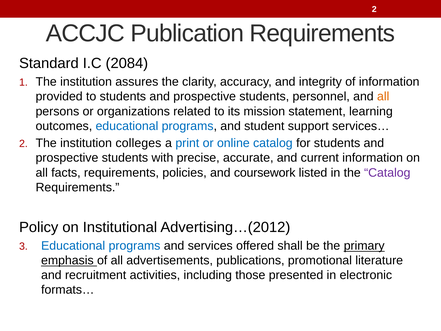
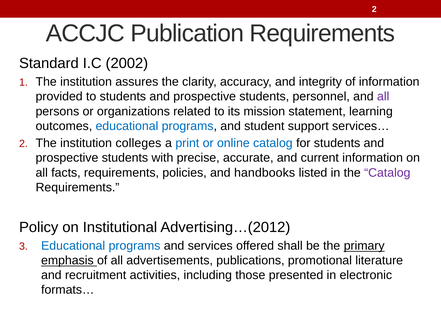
2084: 2084 -> 2002
all at (383, 97) colour: orange -> purple
coursework: coursework -> handbooks
